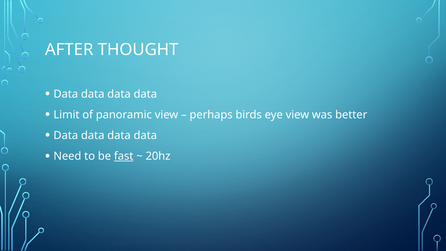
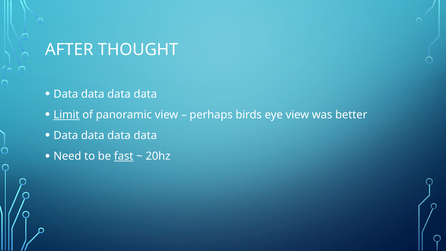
Limit underline: none -> present
